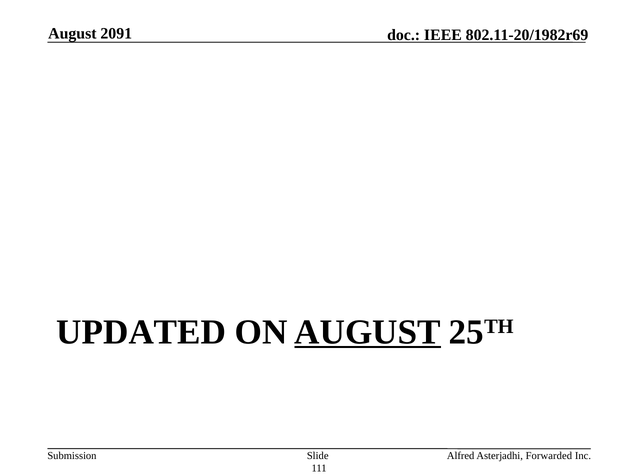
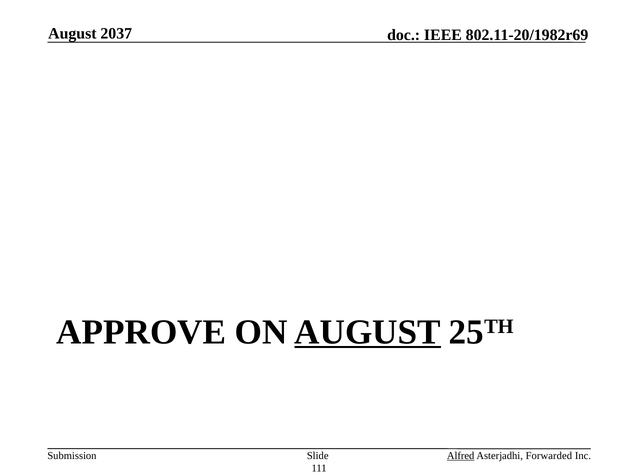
2091: 2091 -> 2037
UPDATED: UPDATED -> APPROVE
Alfred underline: none -> present
